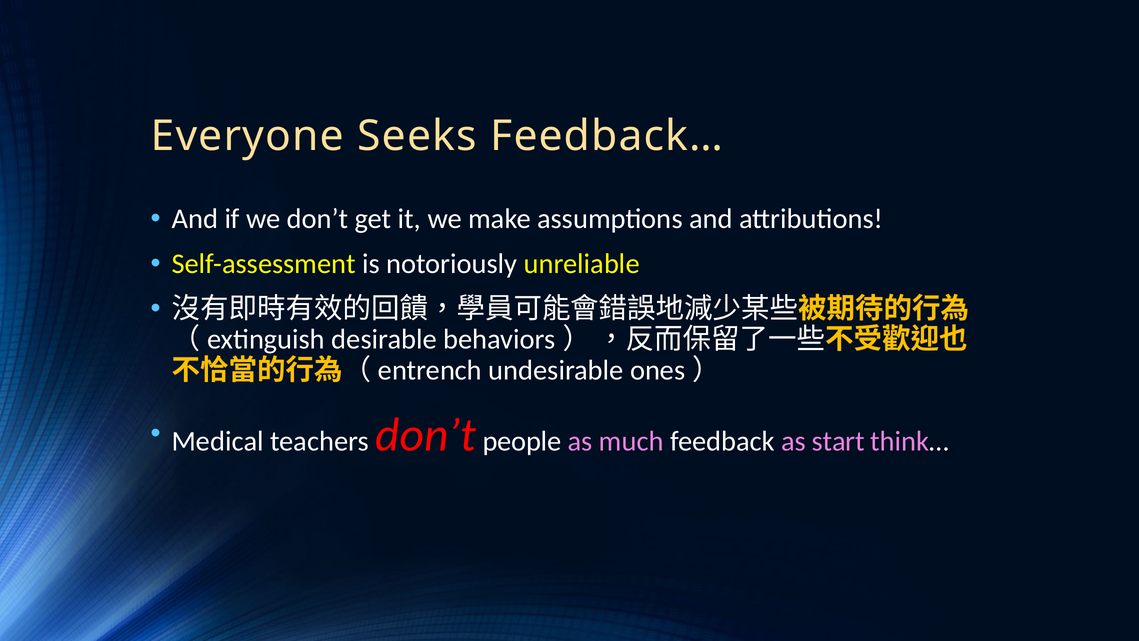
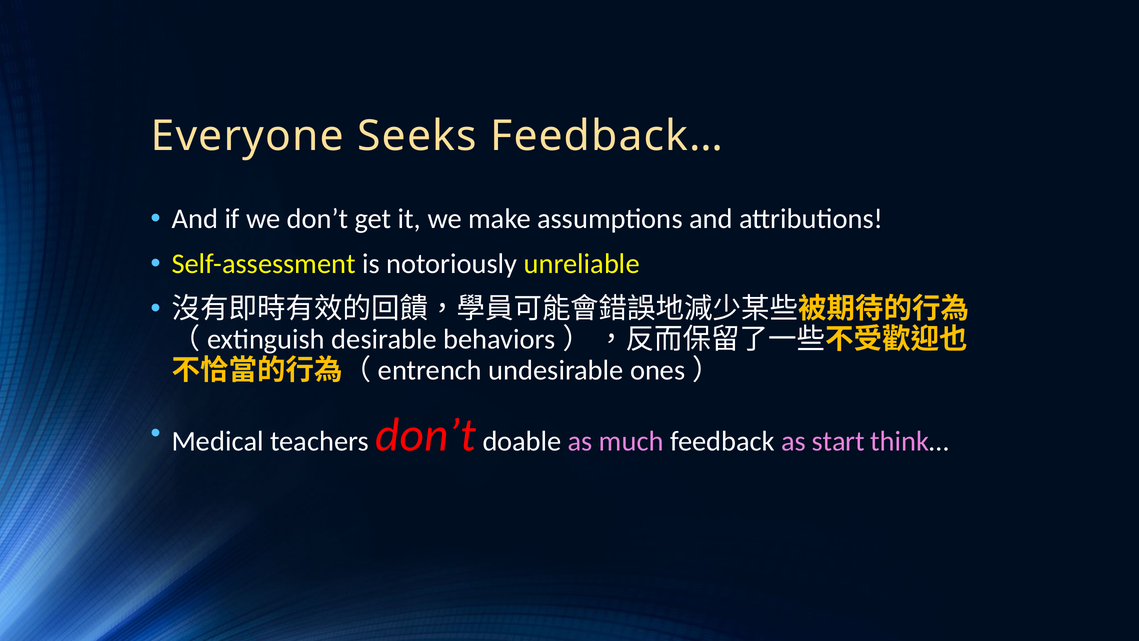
people: people -> doable
